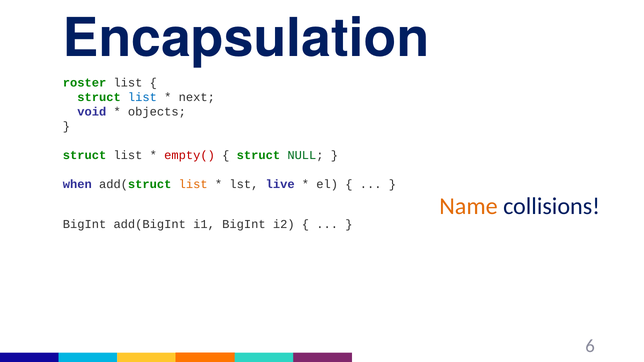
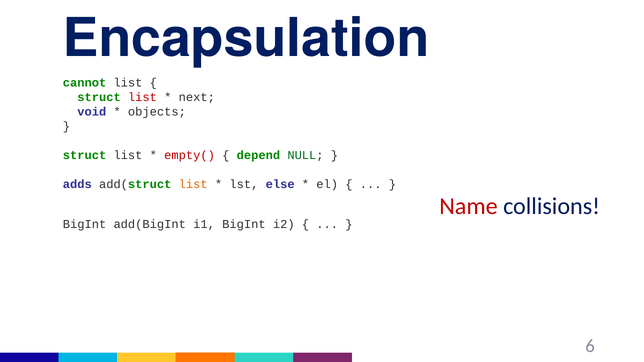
roster: roster -> cannot
list at (142, 98) colour: blue -> red
struct at (258, 155): struct -> depend
when: when -> adds
live: live -> else
Name colour: orange -> red
